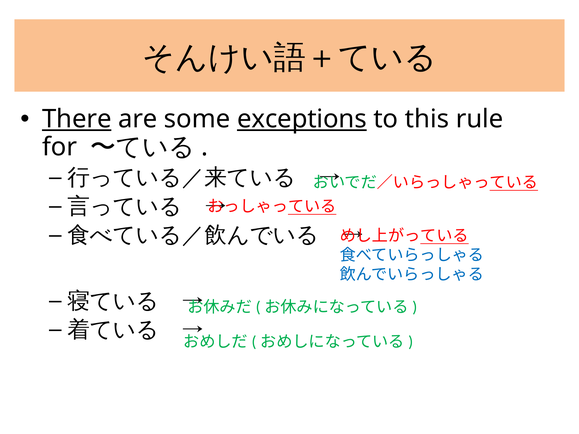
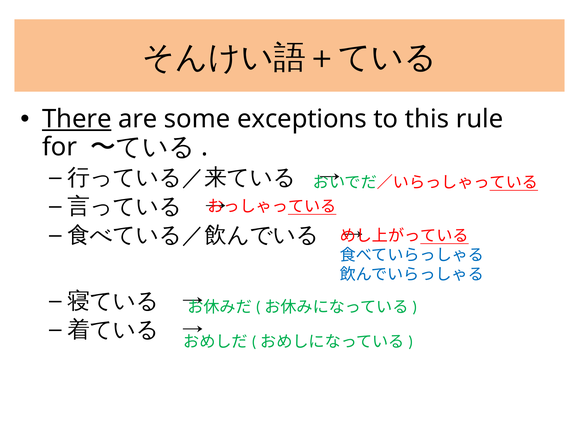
exceptions underline: present -> none
